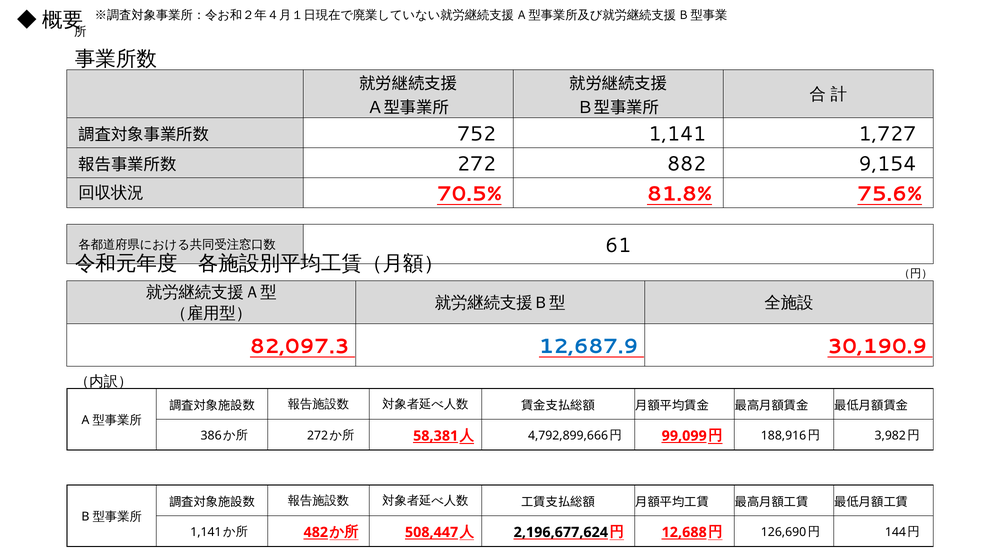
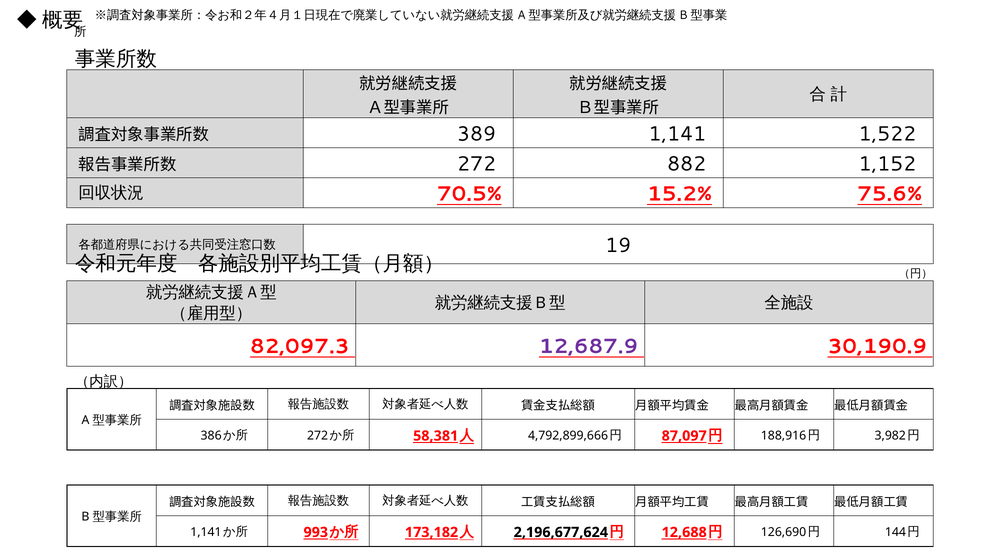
752: 752 -> 389
1,727: 1,727 -> 1,522
9,154: 9,154 -> 1,152
81.8%: 81.8% -> 15.2%
61: 61 -> 19
12,687.9 colour: blue -> purple
99,099: 99,099 -> 87,097
482: 482 -> 993
508,447: 508,447 -> 173,182
